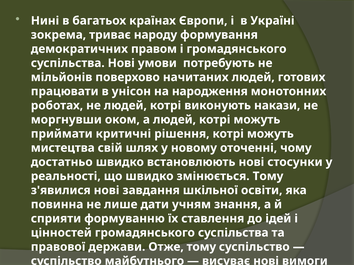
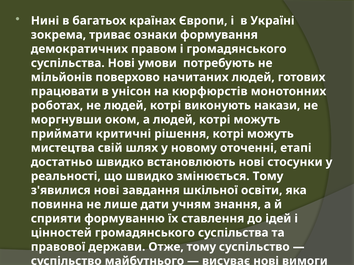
народу: народу -> ознаки
народження: народження -> кюрфюрстів
чому: чому -> етапі
